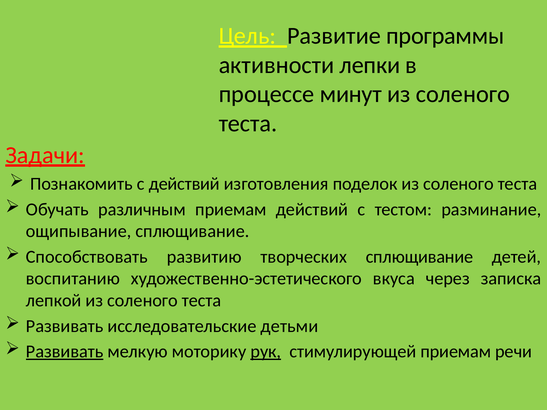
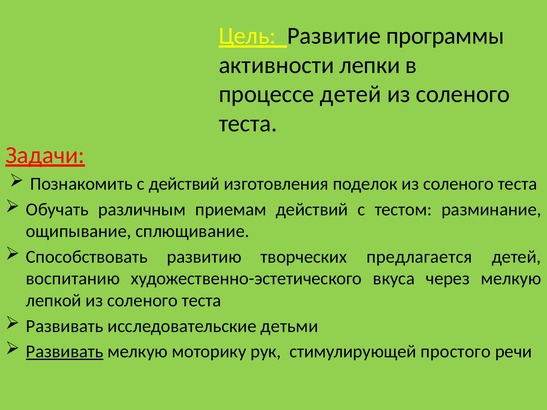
процессе минут: минут -> детей
творческих сплющивание: сплющивание -> предлагается
через записка: записка -> мелкую
рук underline: present -> none
стимулирующей приемам: приемам -> простого
